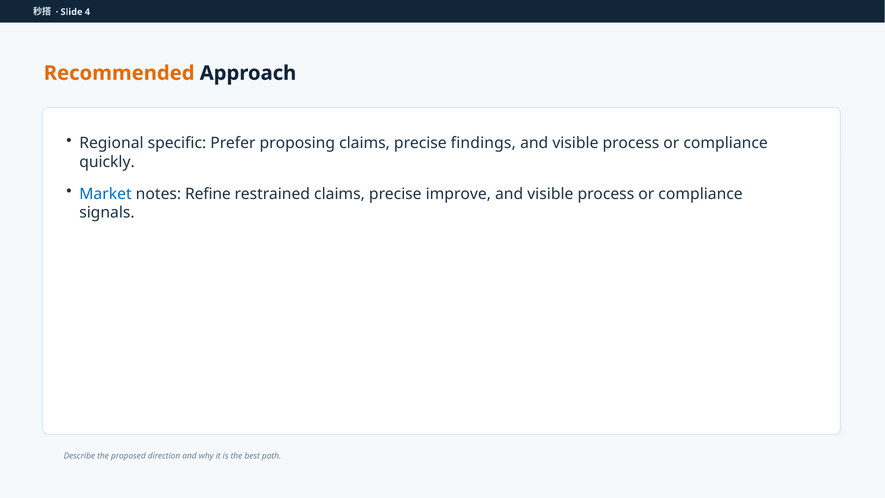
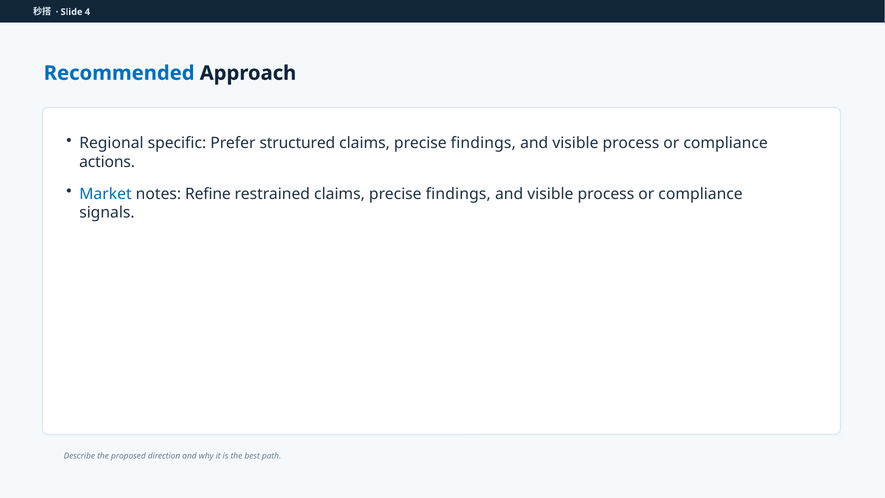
Recommended colour: orange -> blue
proposing: proposing -> structured
quickly: quickly -> actions
restrained claims precise improve: improve -> findings
